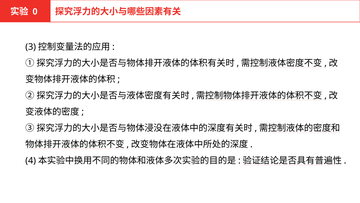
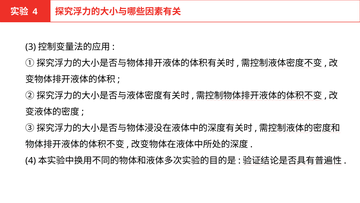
0 at (35, 12): 0 -> 4
